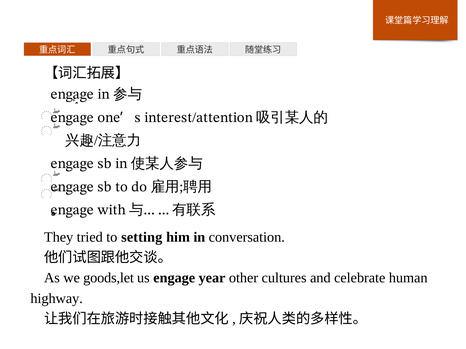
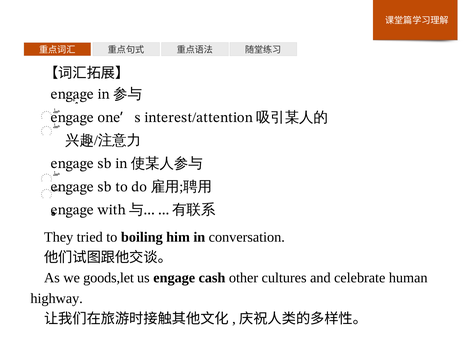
setting: setting -> boiling
year: year -> cash
